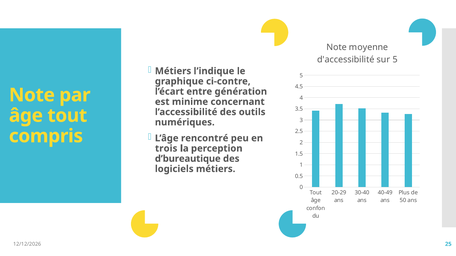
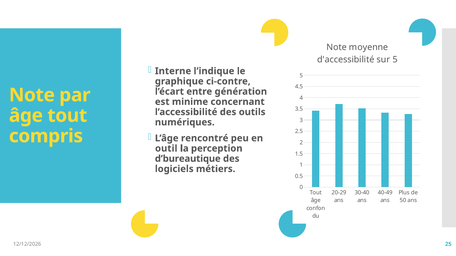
Métiers at (173, 71): Métiers -> Interne
trois: trois -> outil
